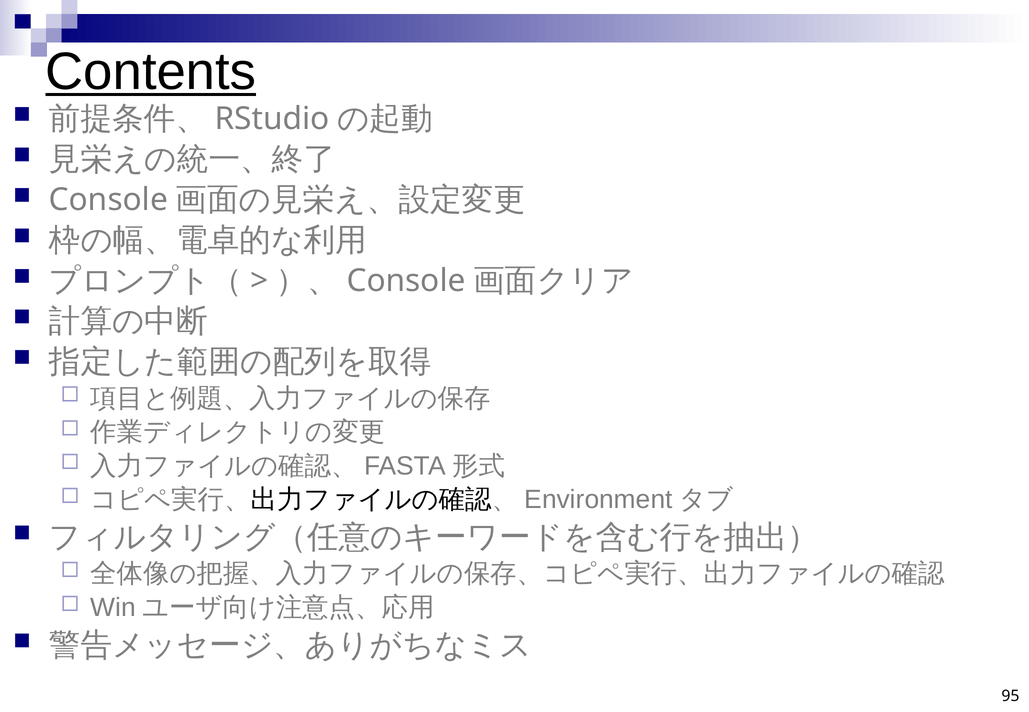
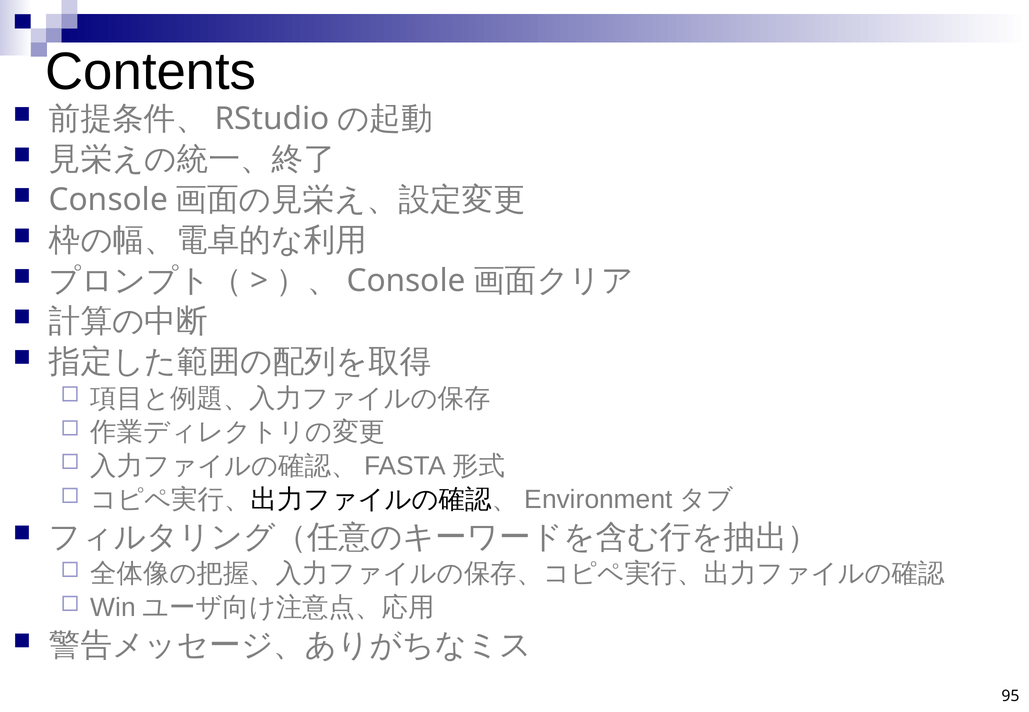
Contents underline: present -> none
